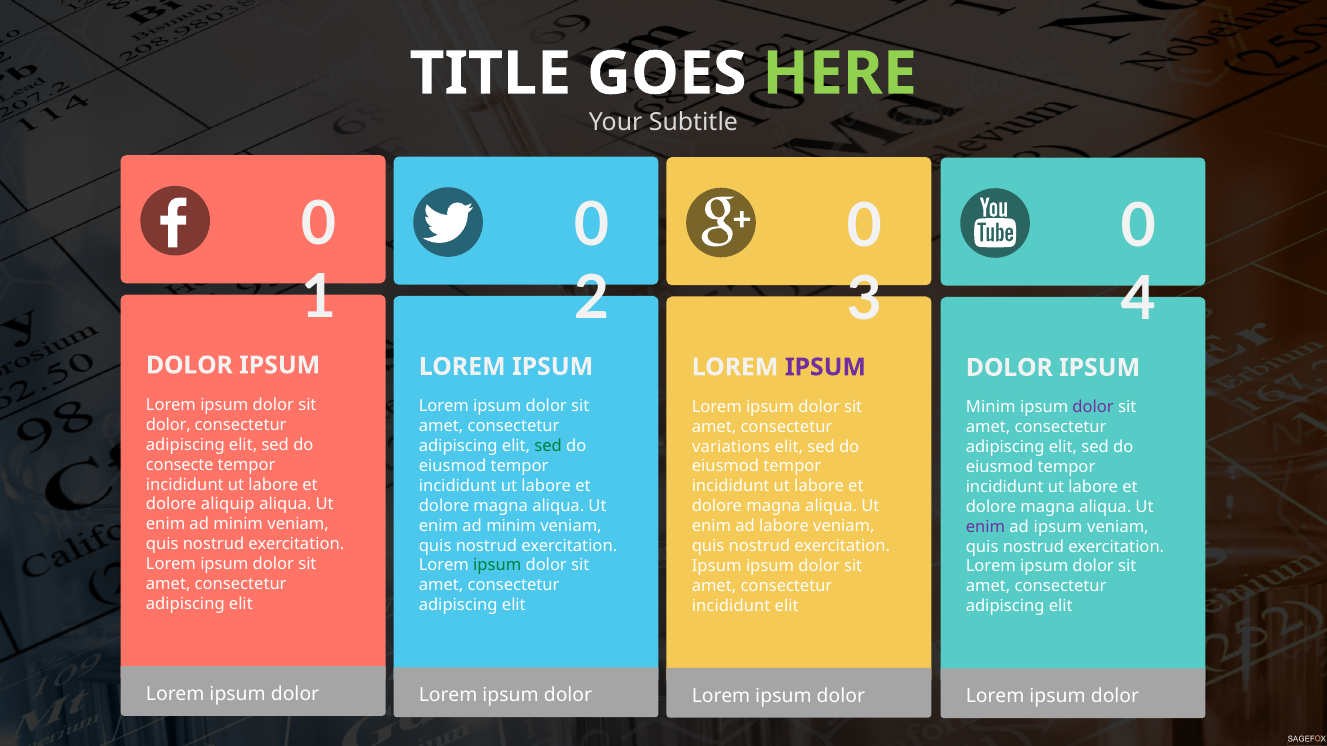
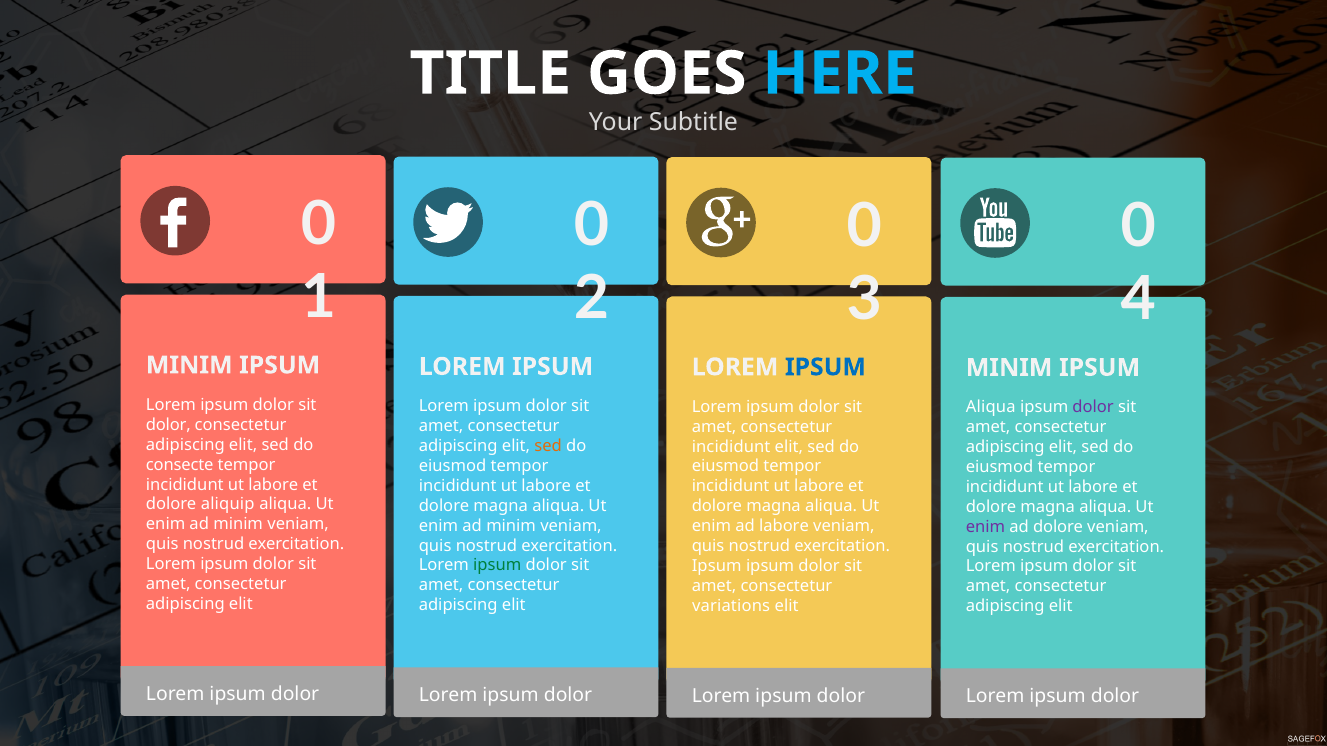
HERE colour: light green -> light blue
DOLOR at (189, 365): DOLOR -> MINIM
IPSUM at (825, 367) colour: purple -> blue
DOLOR at (1009, 368): DOLOR -> MINIM
Minim at (991, 408): Minim -> Aliqua
sed at (548, 446) colour: green -> orange
variations at (731, 447): variations -> incididunt
ad ipsum: ipsum -> dolore
incididunt at (731, 606): incididunt -> variations
